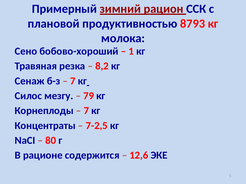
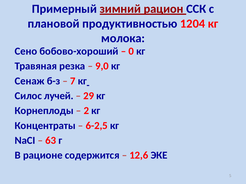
8793: 8793 -> 1204
1: 1 -> 0
8,2: 8,2 -> 9,0
мезгу: мезгу -> лучей
79: 79 -> 29
7 at (86, 111): 7 -> 2
7-2,5: 7-2,5 -> 6-2,5
80: 80 -> 63
